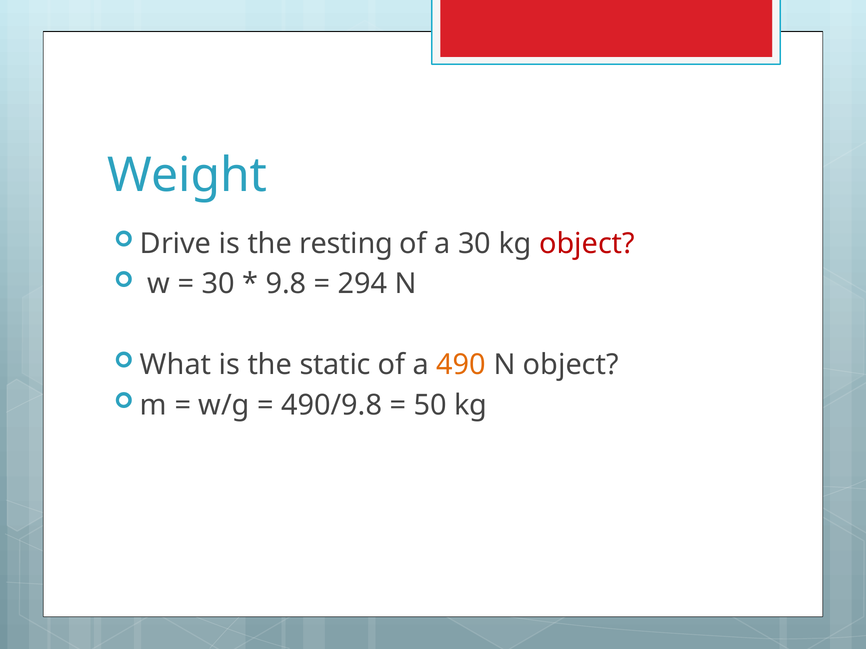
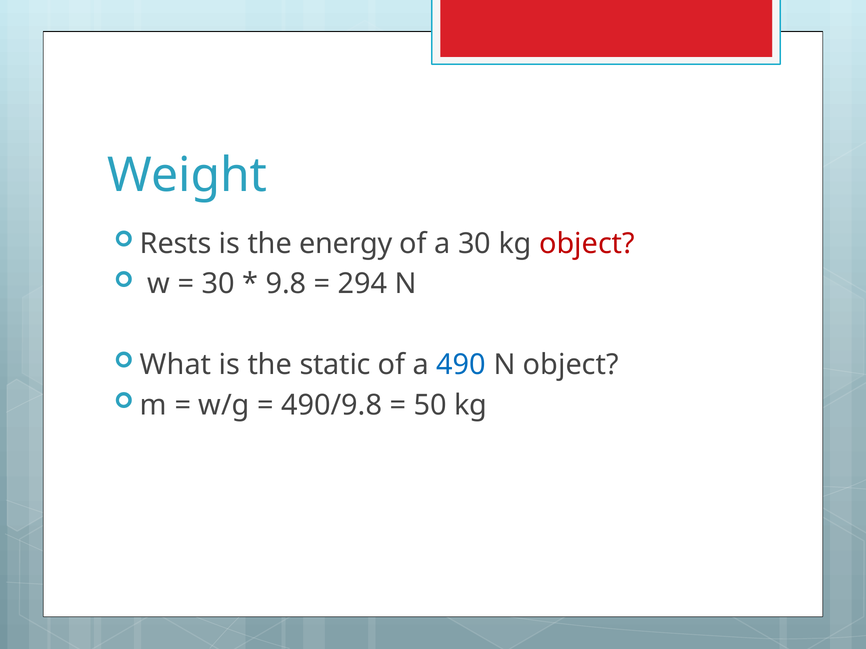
Drive: Drive -> Rests
resting: resting -> energy
490 colour: orange -> blue
